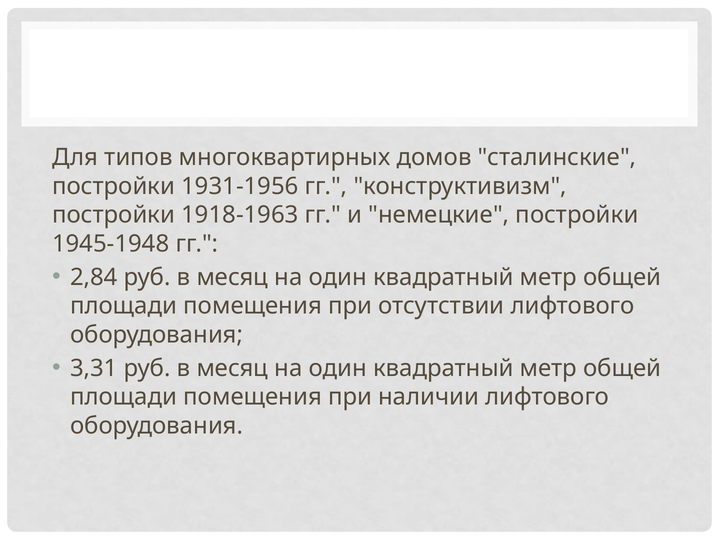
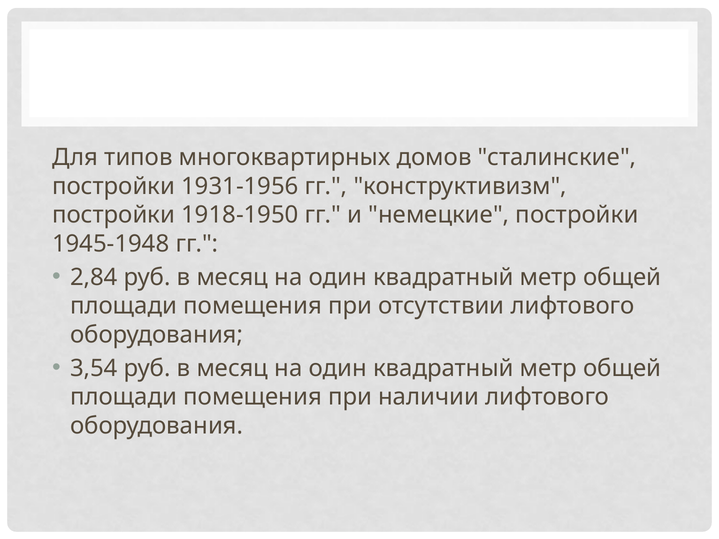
1918-1963: 1918-1963 -> 1918-1950
3,31: 3,31 -> 3,54
